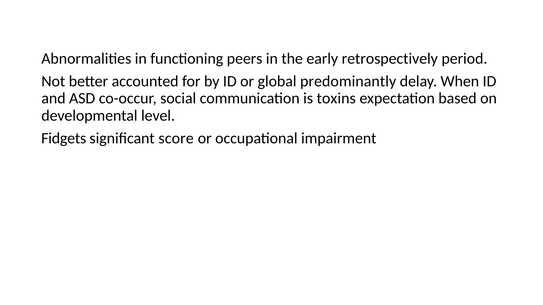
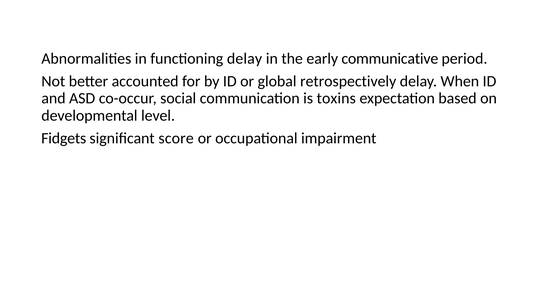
functioning peers: peers -> delay
retrospectively: retrospectively -> communicative
predominantly: predominantly -> retrospectively
